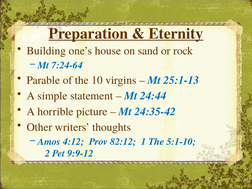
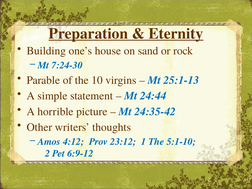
7:24-64: 7:24-64 -> 7:24-30
82:12: 82:12 -> 23:12
9:9-12: 9:9-12 -> 6:9-12
